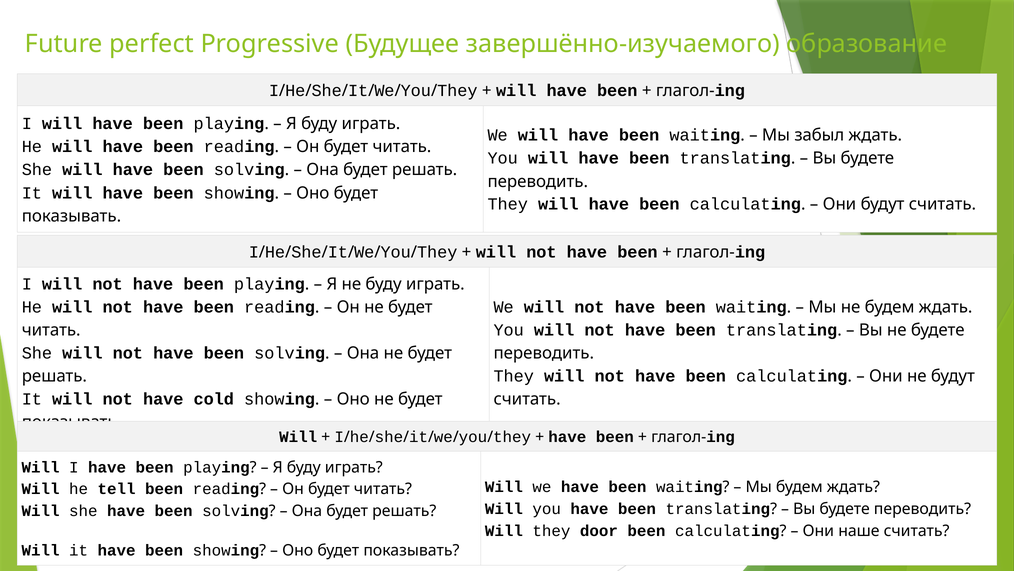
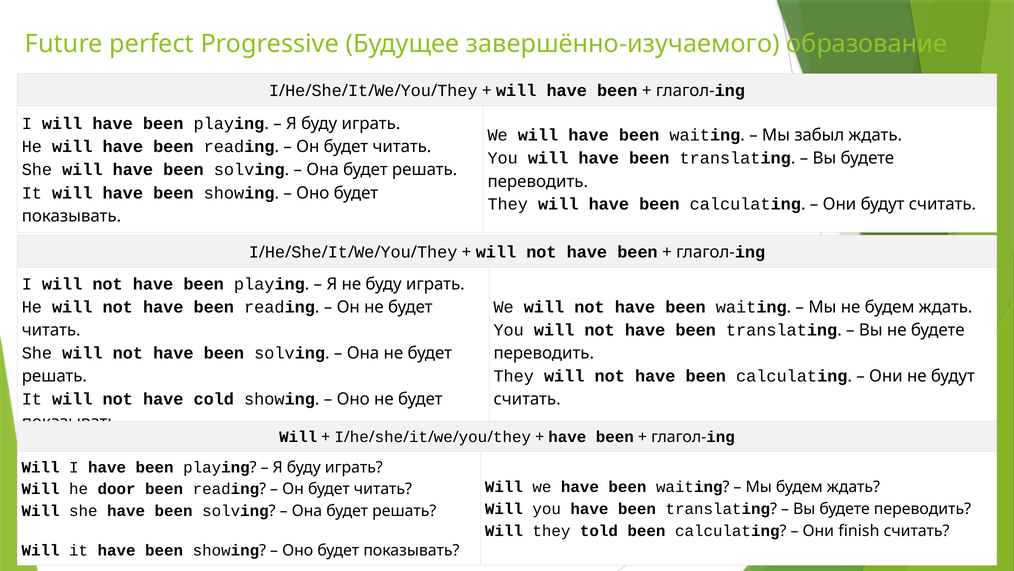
tell: tell -> door
door: door -> told
наше: наше -> finish
